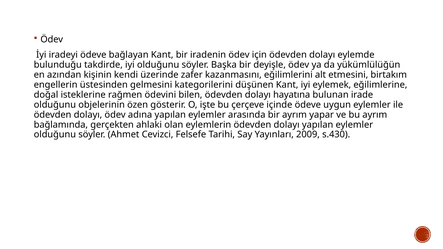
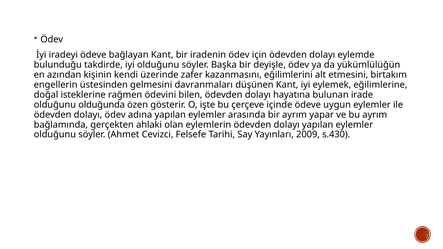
kategorilerini: kategorilerini -> davranmaları
objelerinin: objelerinin -> olduğunda
